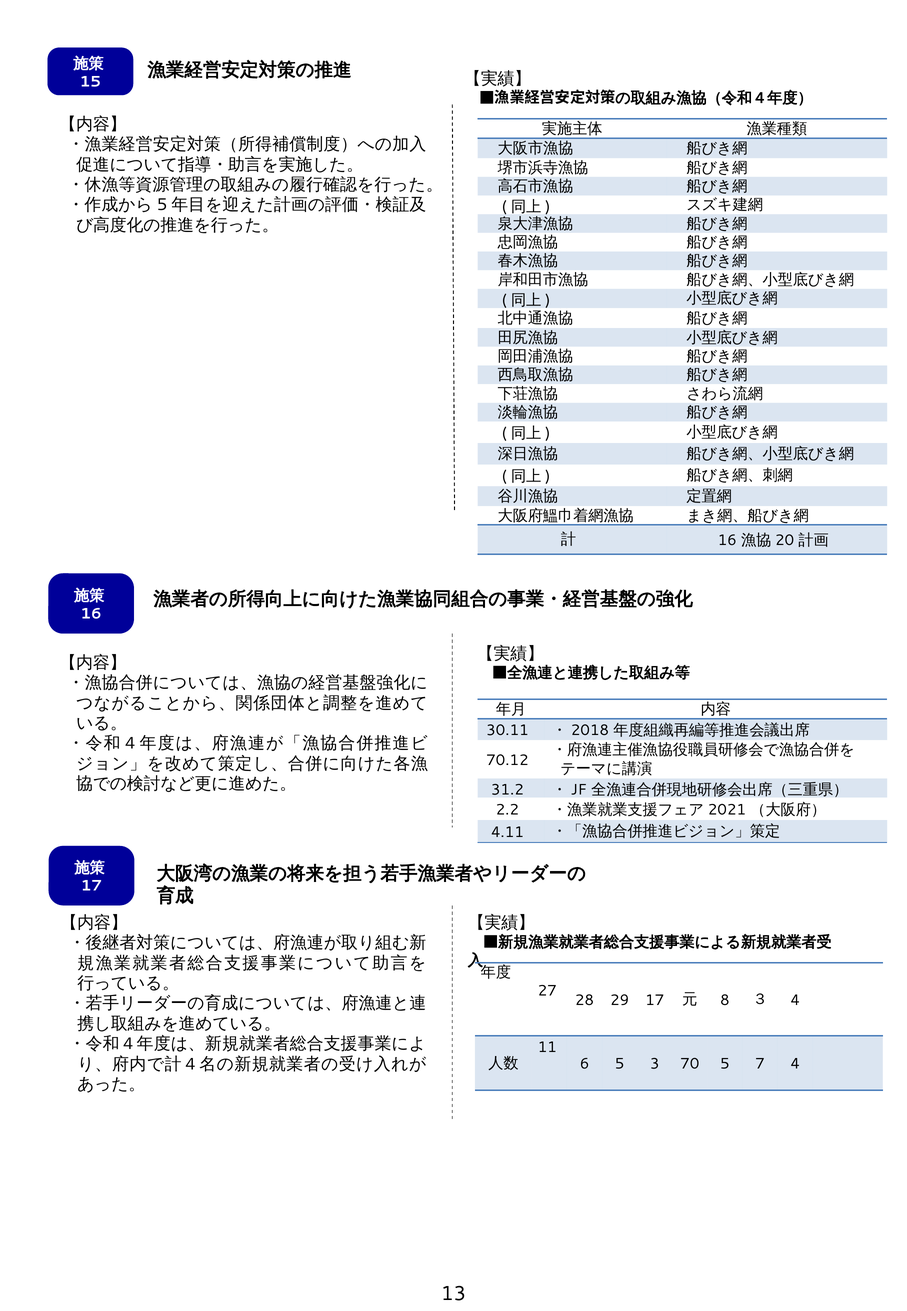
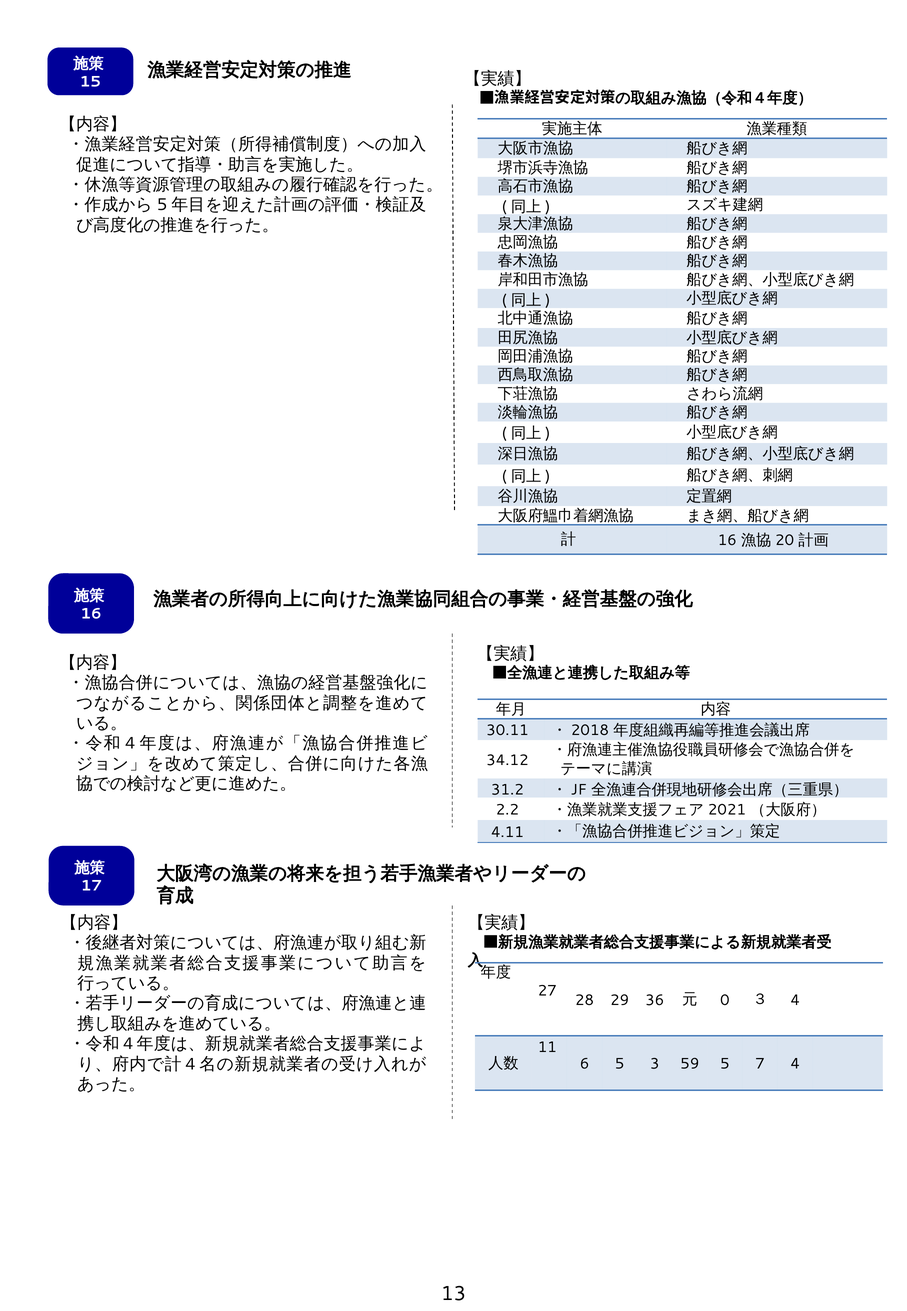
70.12: 70.12 -> 34.12
29 17: 17 -> 36
8: 8 -> 0
70: 70 -> 59
